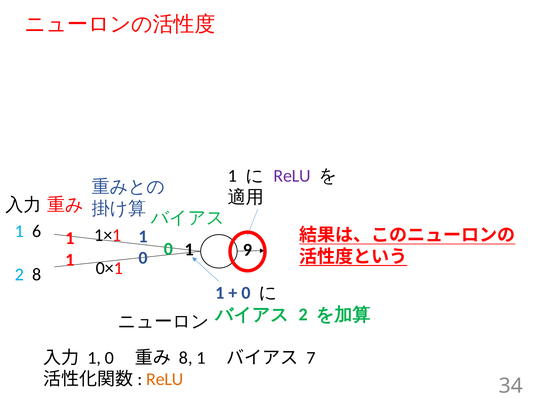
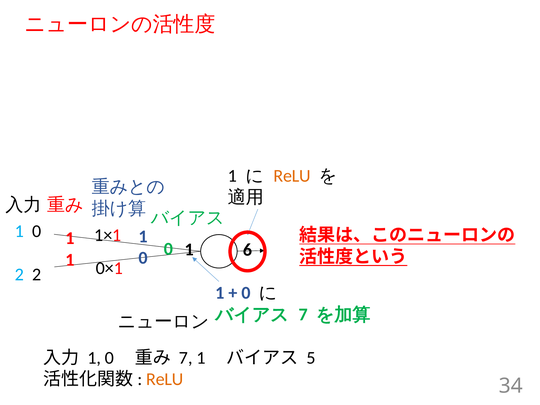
ReLU at (292, 176) colour: purple -> orange
6 at (37, 231): 6 -> 0
9: 9 -> 6
2 8: 8 -> 2
2 at (303, 315): 2 -> 7
8 at (186, 358): 8 -> 7
7: 7 -> 5
